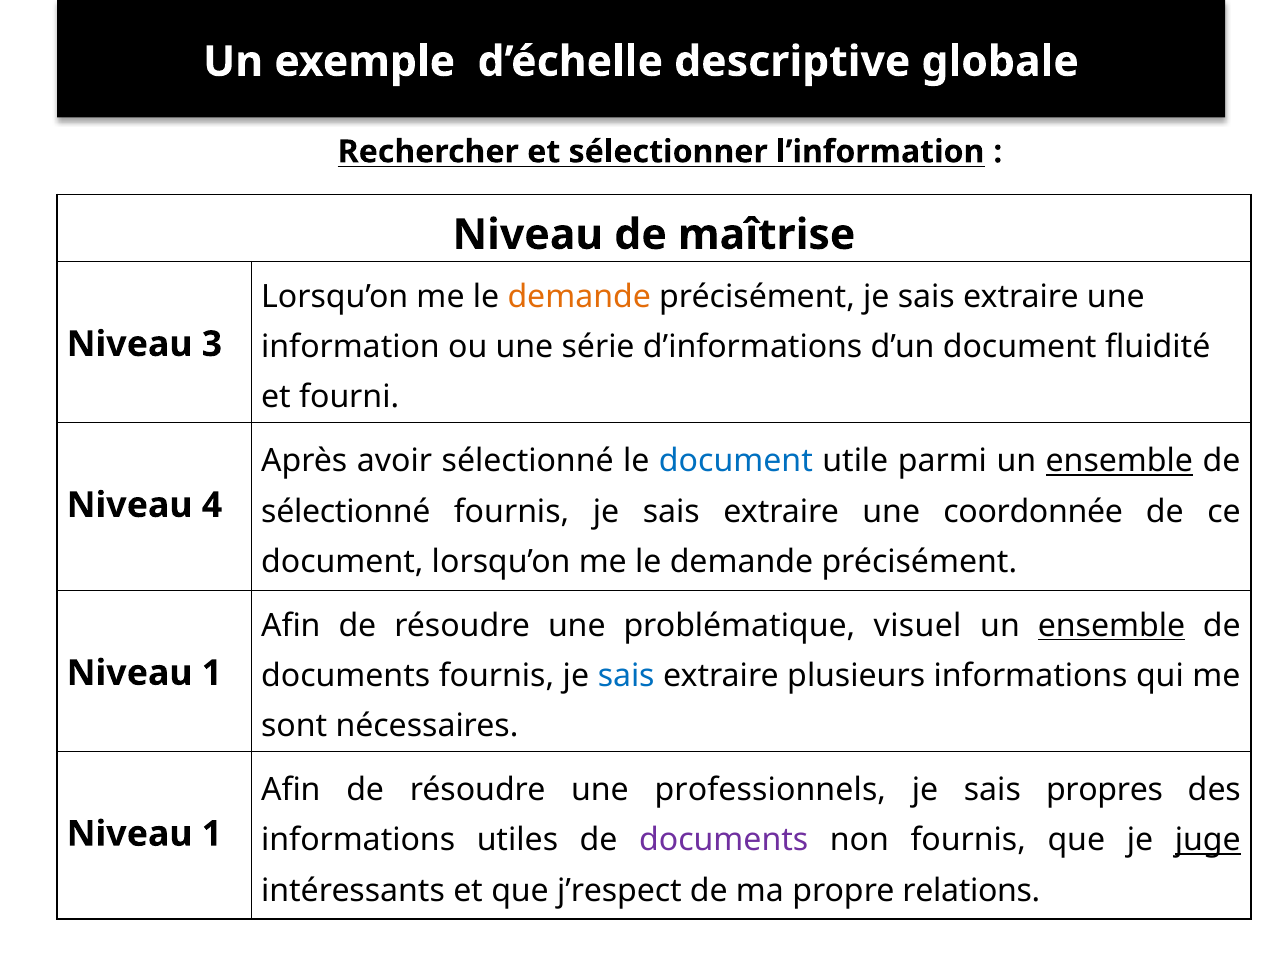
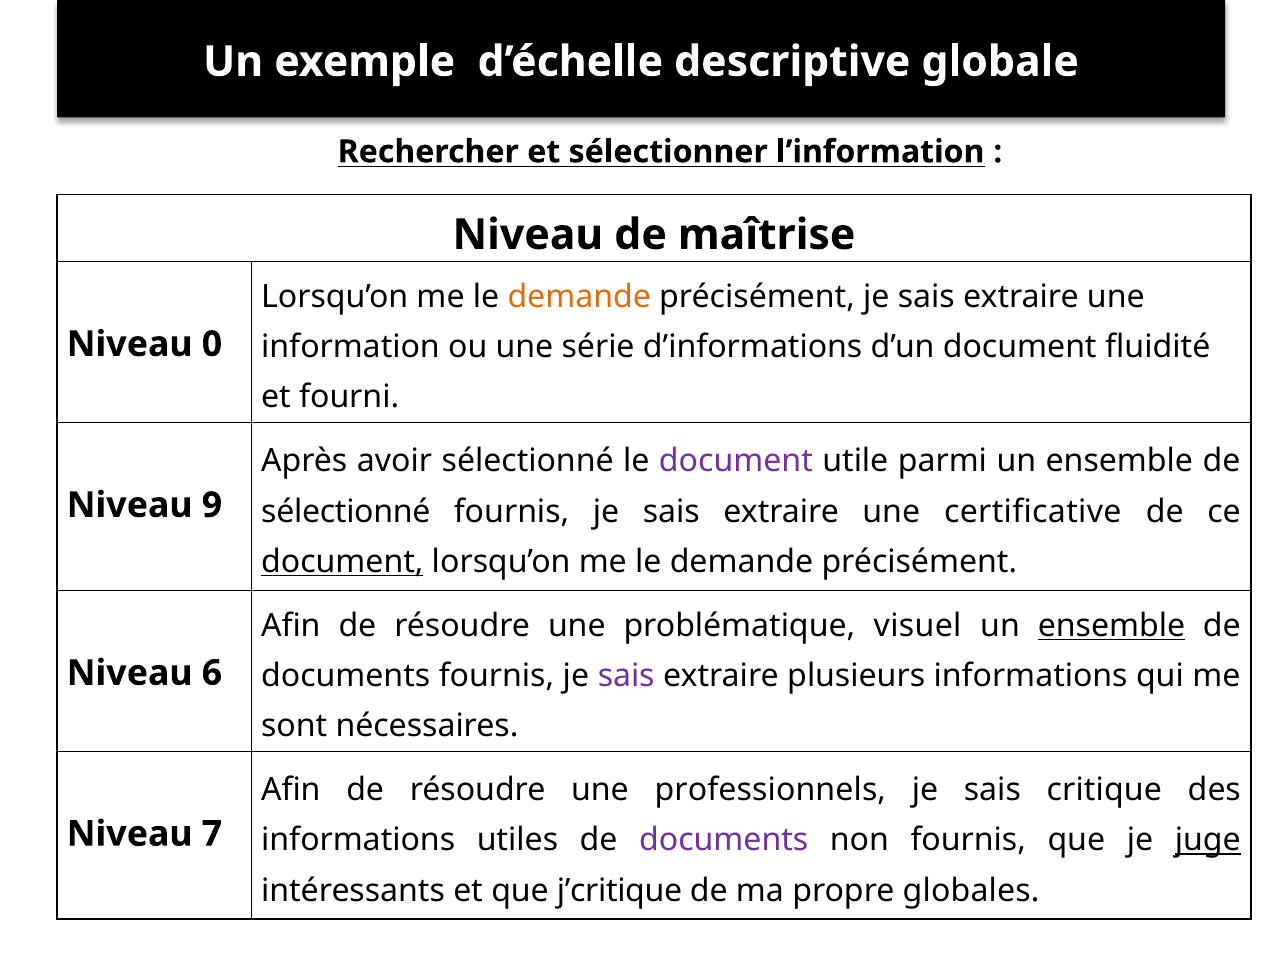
3: 3 -> 0
document at (736, 461) colour: blue -> purple
ensemble at (1119, 461) underline: present -> none
4: 4 -> 9
coordonnée: coordonnée -> certificative
document at (342, 561) underline: none -> present
1 at (212, 672): 1 -> 6
sais at (626, 675) colour: blue -> purple
propres: propres -> critique
1 at (212, 833): 1 -> 7
j’respect: j’respect -> j’critique
relations: relations -> globales
